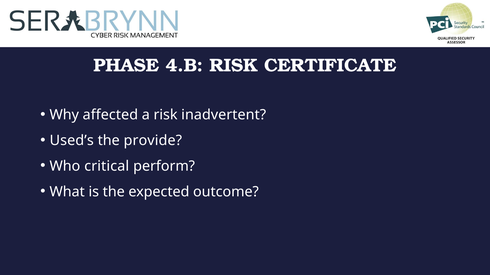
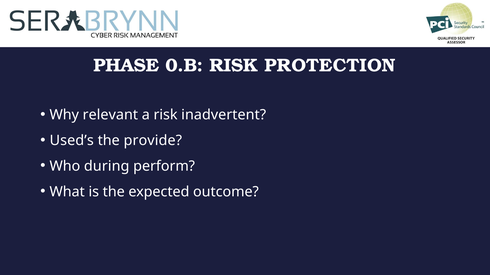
4.B: 4.B -> 0.B
CERTIFICATE: CERTIFICATE -> PROTECTION
affected: affected -> relevant
critical: critical -> during
